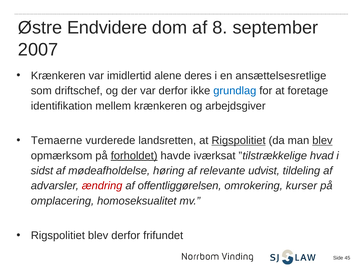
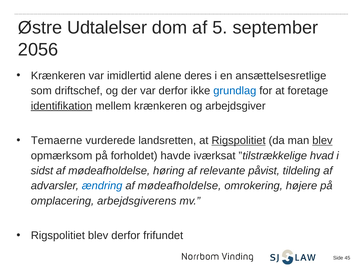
Endvidere: Endvidere -> Udtalelser
8: 8 -> 5
2007: 2007 -> 2056
identifikation underline: none -> present
forholdet underline: present -> none
udvist: udvist -> påvist
ændring colour: red -> blue
offentliggørelsen at (180, 186): offentliggørelsen -> mødeafholdelse
kurser: kurser -> højere
homoseksualitet: homoseksualitet -> arbejdsgiverens
